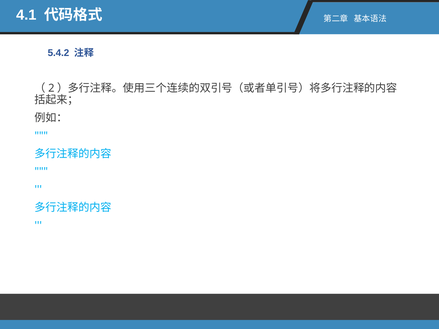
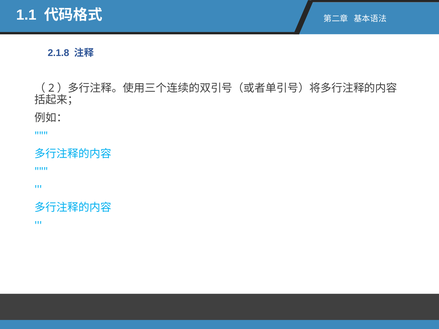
4.1: 4.1 -> 1.1
5.4.2: 5.4.2 -> 2.1.8
